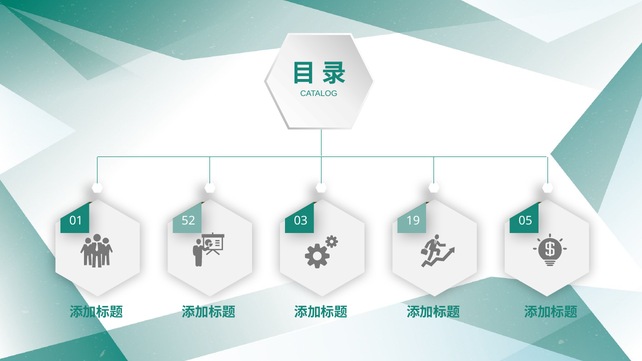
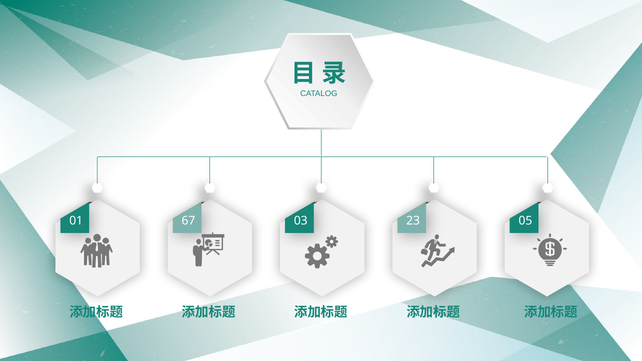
52: 52 -> 67
19: 19 -> 23
